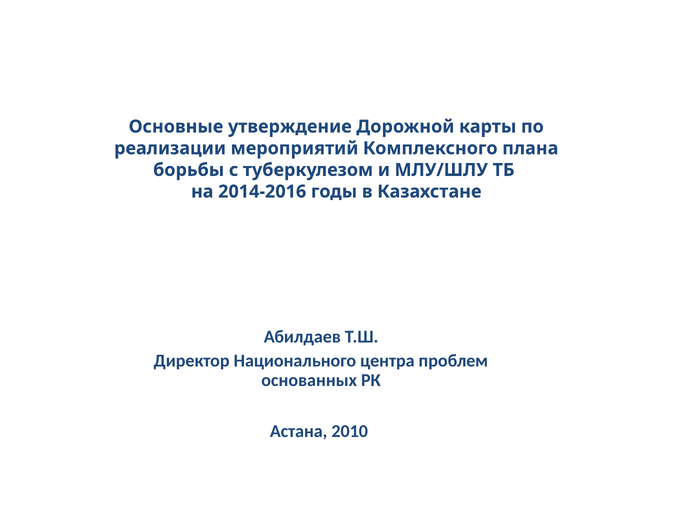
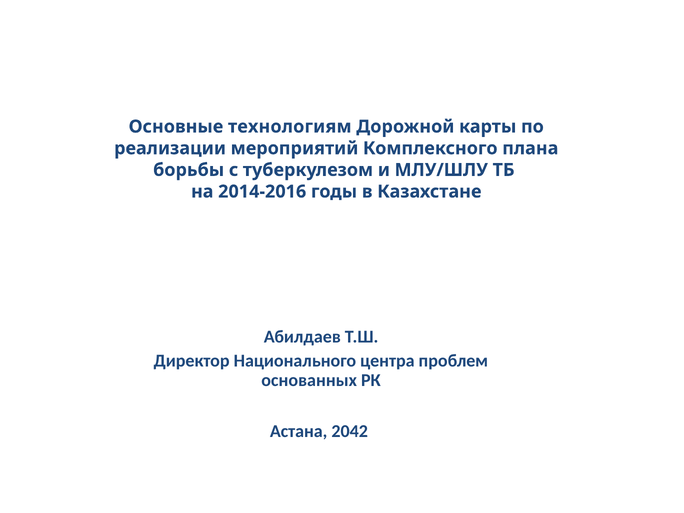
утверждение: утверждение -> технологиям
2010: 2010 -> 2042
